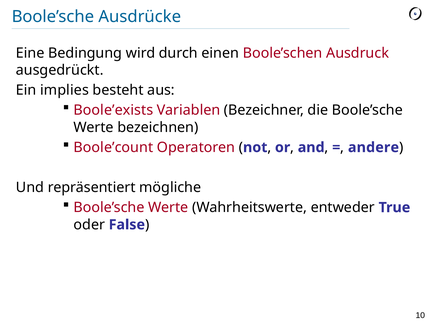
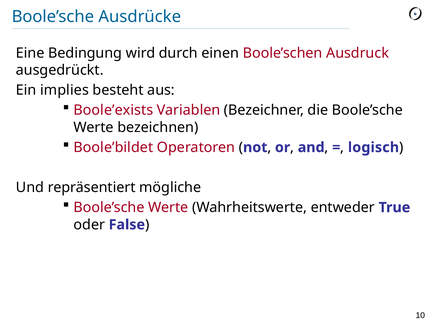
Boole’count: Boole’count -> Boole’bildet
andere: andere -> logisch
